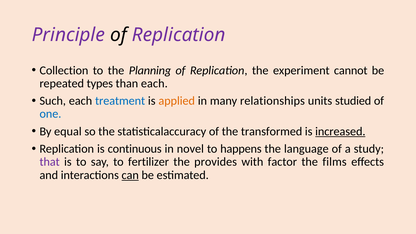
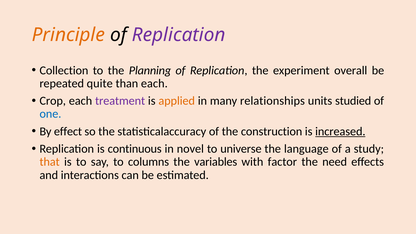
Principle colour: purple -> orange
cannot: cannot -> overall
types: types -> quite
Such: Such -> Crop
treatment colour: blue -> purple
equal: equal -> effect
transformed: transformed -> construction
happens: happens -> universe
that colour: purple -> orange
fertilizer: fertilizer -> columns
provides: provides -> variables
films: films -> need
can underline: present -> none
